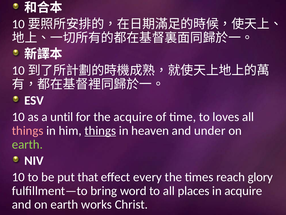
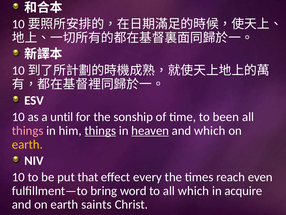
the acquire: acquire -> sonship
loves: loves -> been
heaven underline: none -> present
and under: under -> which
earth at (27, 144) colour: light green -> yellow
glory: glory -> even
all places: places -> which
works: works -> saints
